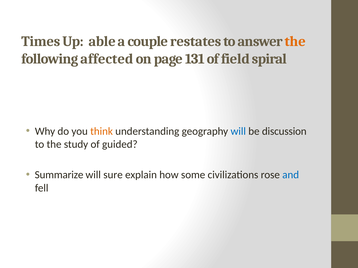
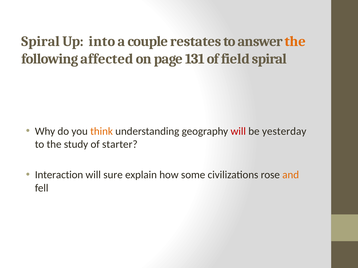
Times at (41, 42): Times -> Spiral
able: able -> into
will at (238, 131) colour: blue -> red
discussion: discussion -> yesterday
guided: guided -> starter
Summarize: Summarize -> Interaction
and colour: blue -> orange
